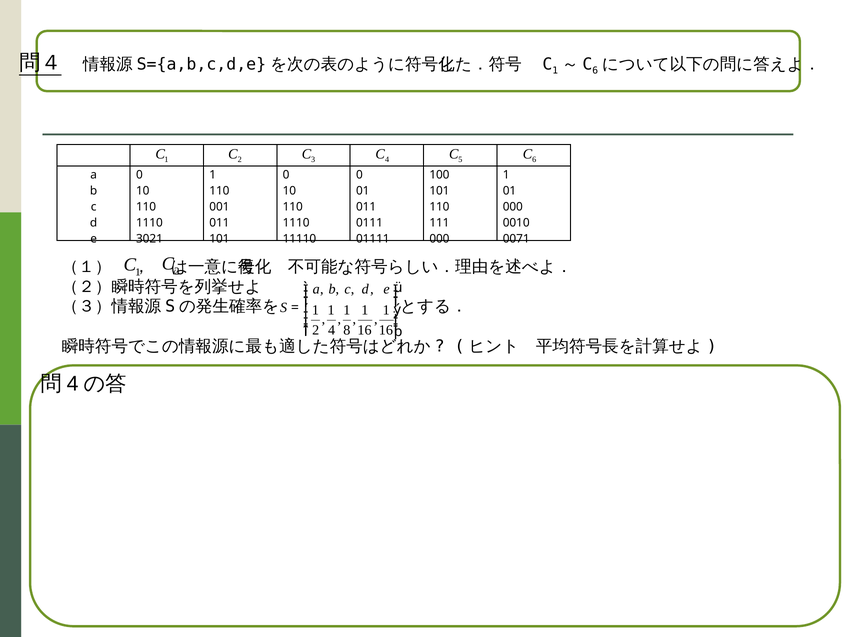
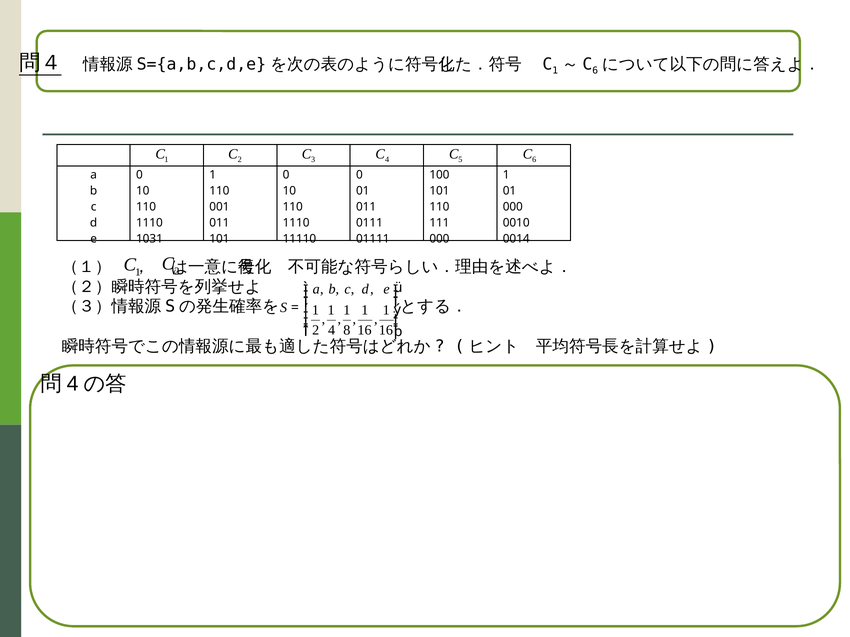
3021: 3021 -> 1031
0071: 0071 -> 0014
